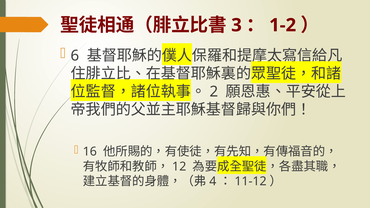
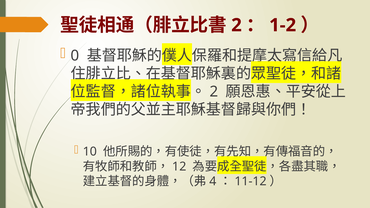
3 at (236, 25): 3 -> 2
6: 6 -> 0
16: 16 -> 10
